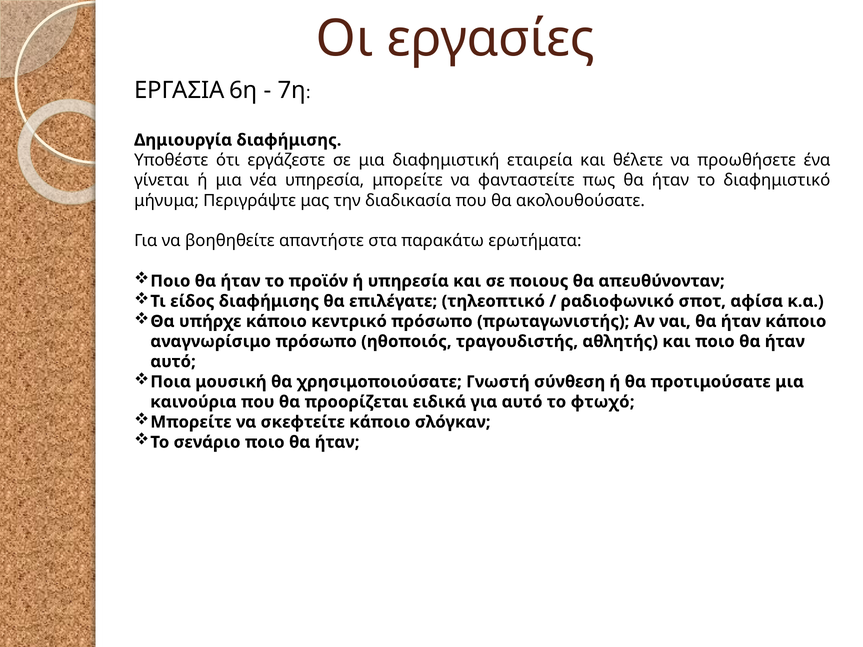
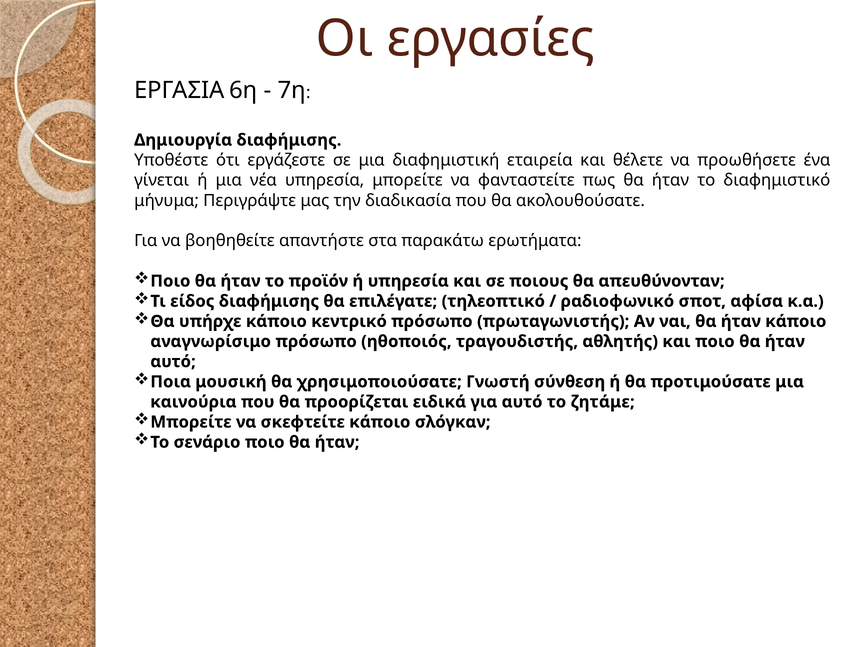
φτωχό: φτωχό -> ζητάμε
